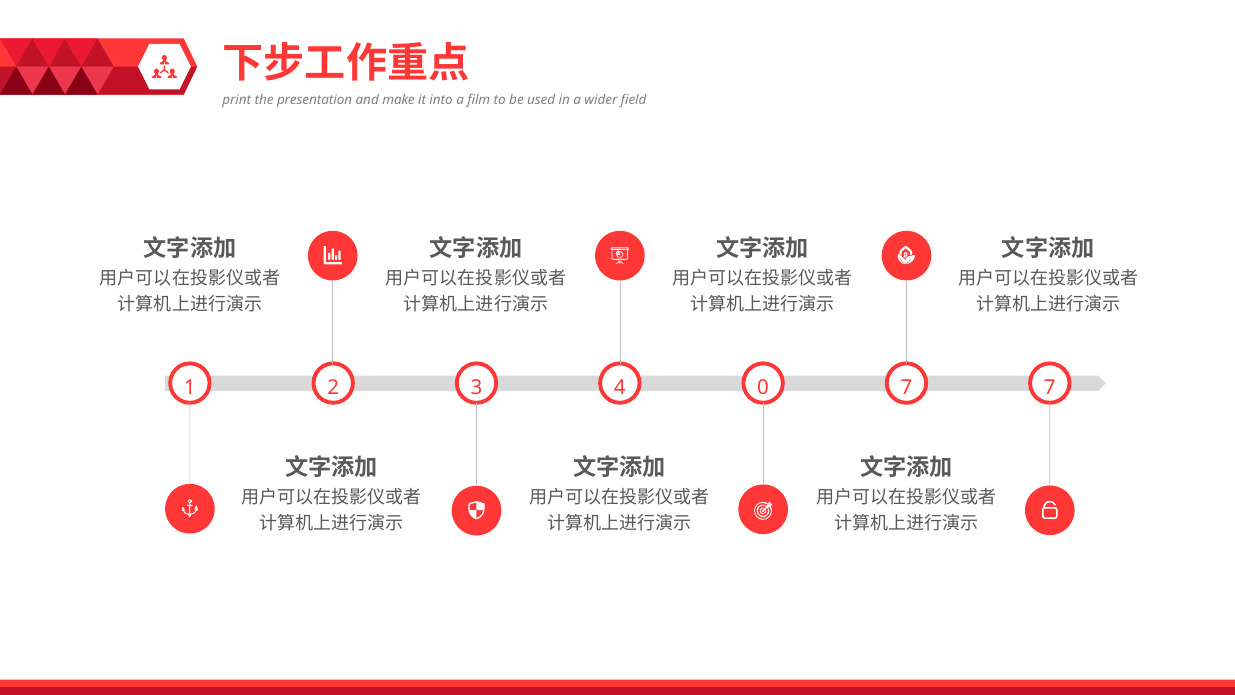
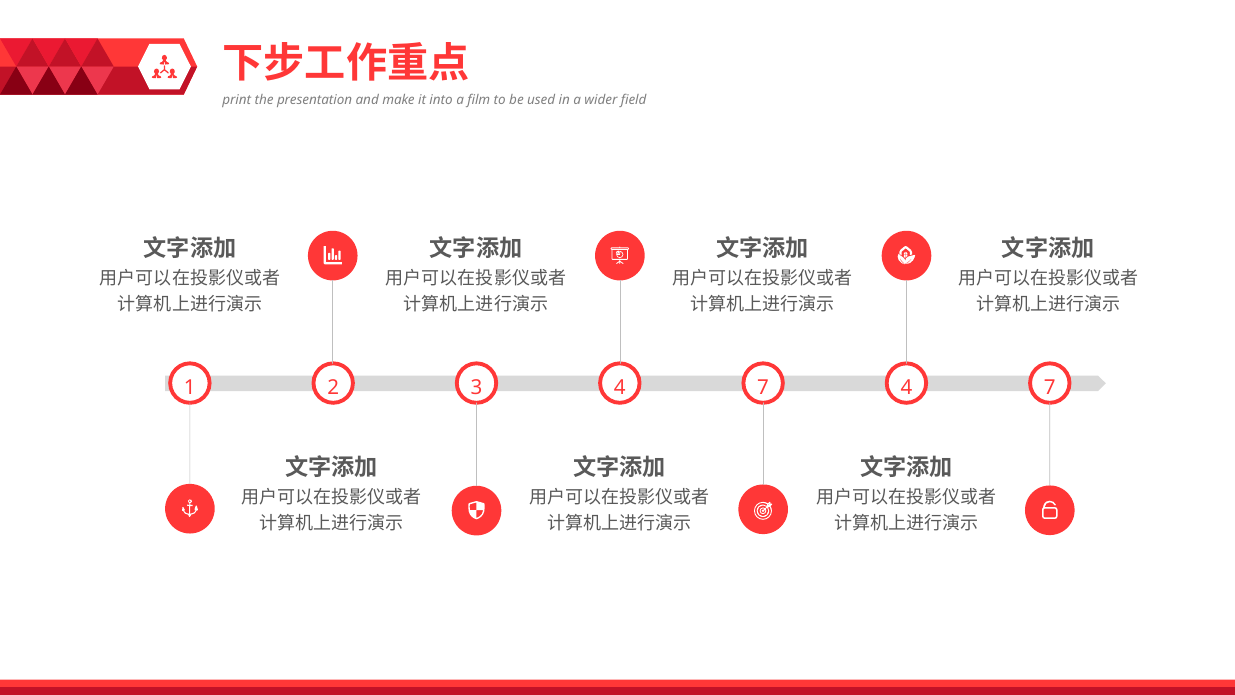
3 0: 0 -> 7
4 7: 7 -> 4
